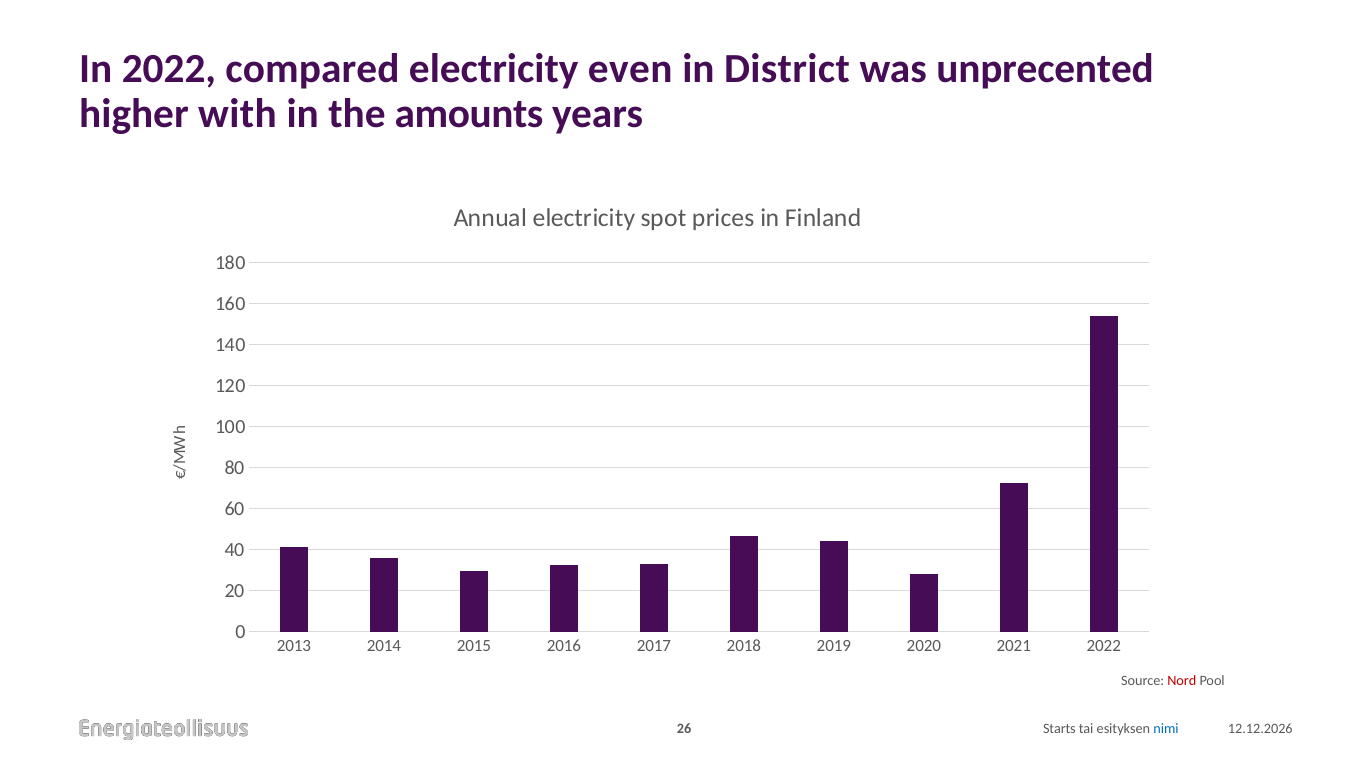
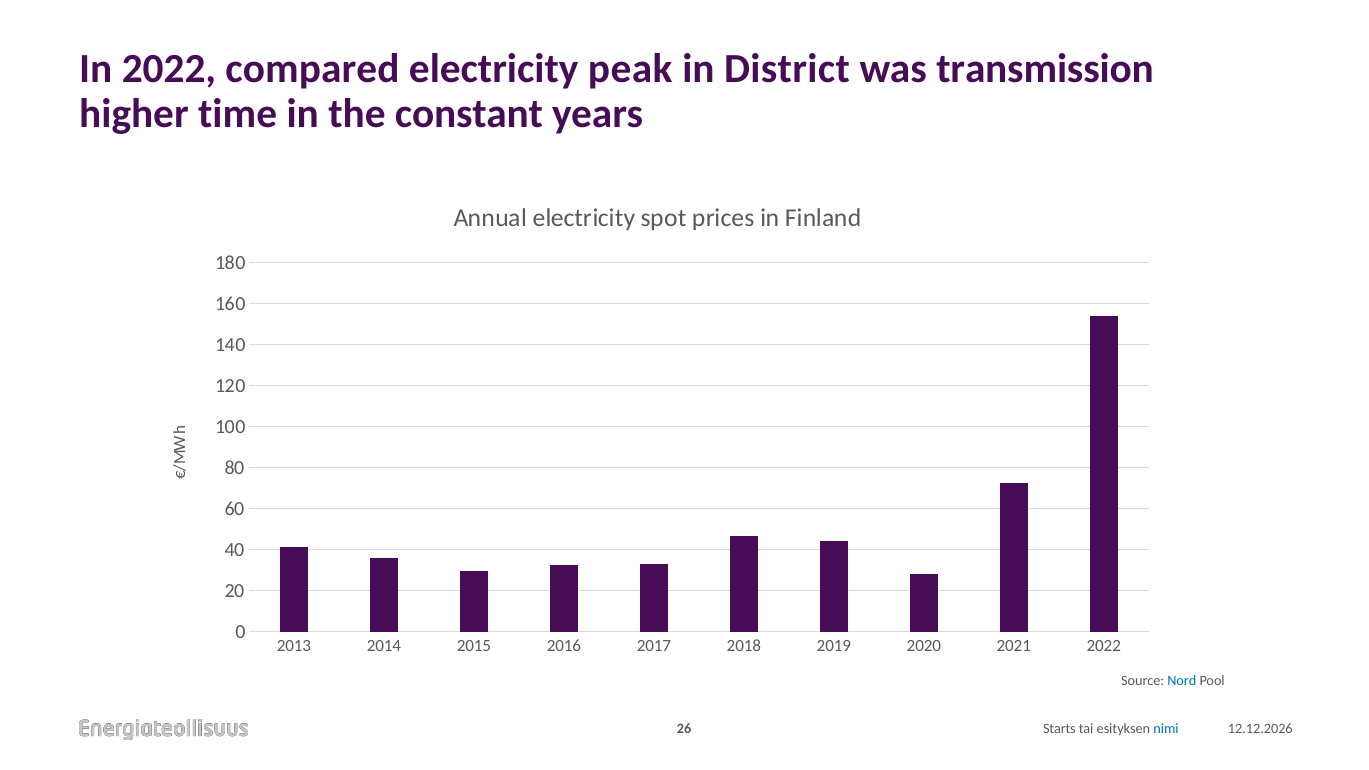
even: even -> peak
unprecented: unprecented -> transmission
with: with -> time
amounts: amounts -> constant
Nord colour: red -> blue
